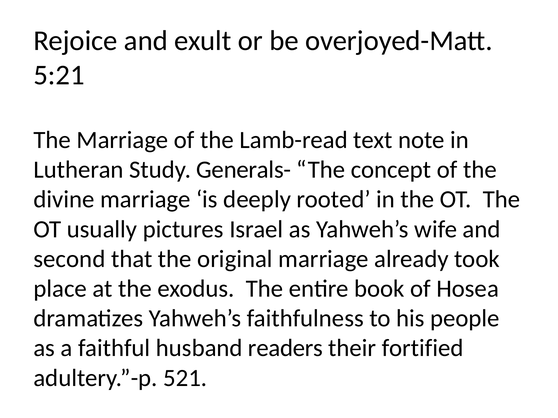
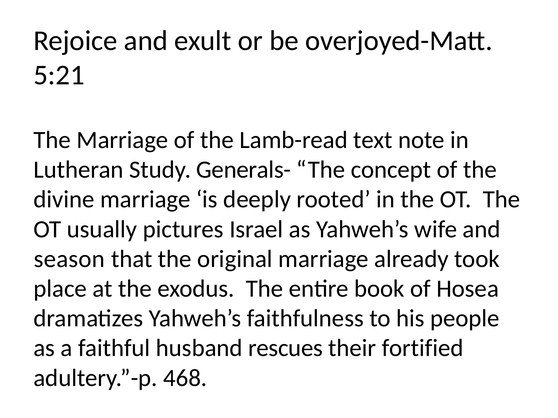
second: second -> season
readers: readers -> rescues
521: 521 -> 468
